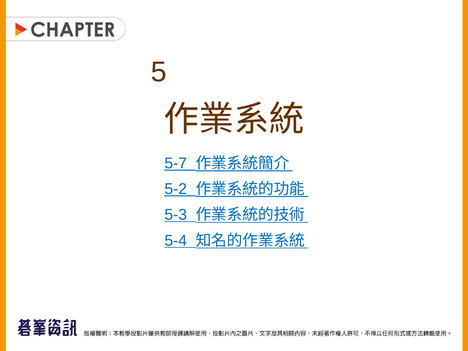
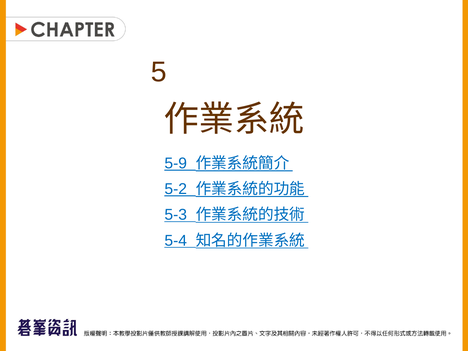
5-7: 5-7 -> 5-9
